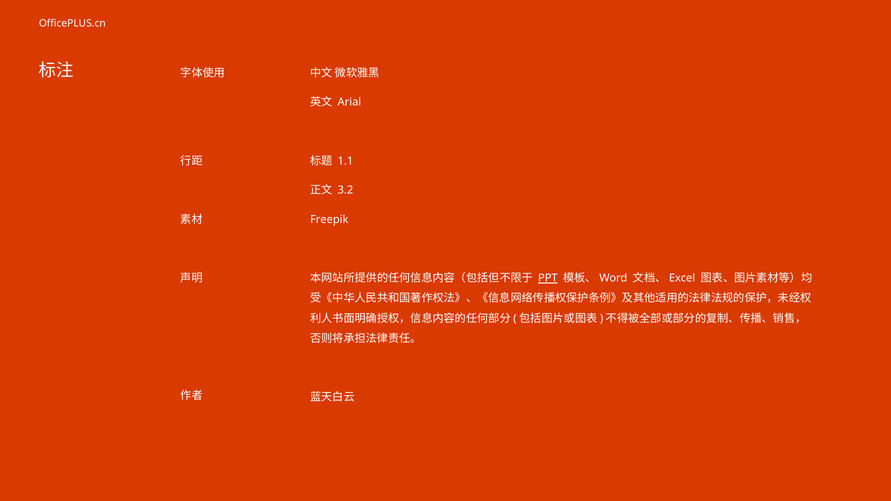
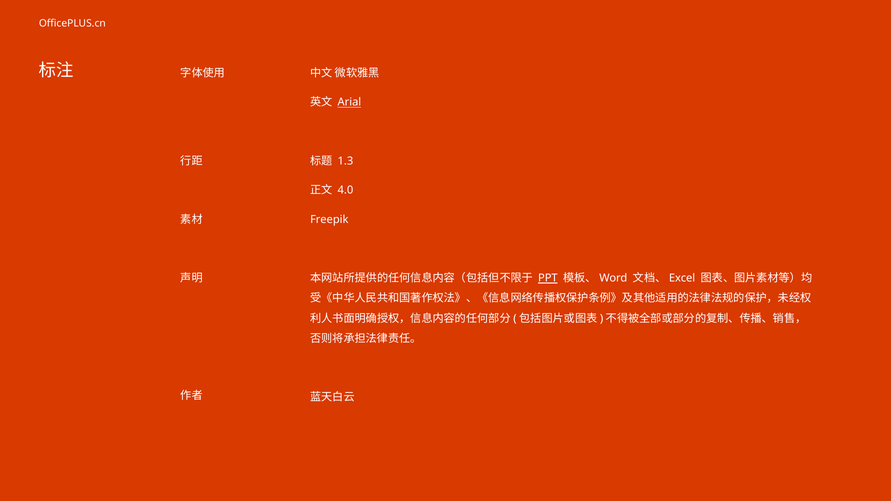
Arial underline: none -> present
1.1: 1.1 -> 1.3
3.2: 3.2 -> 4.0
